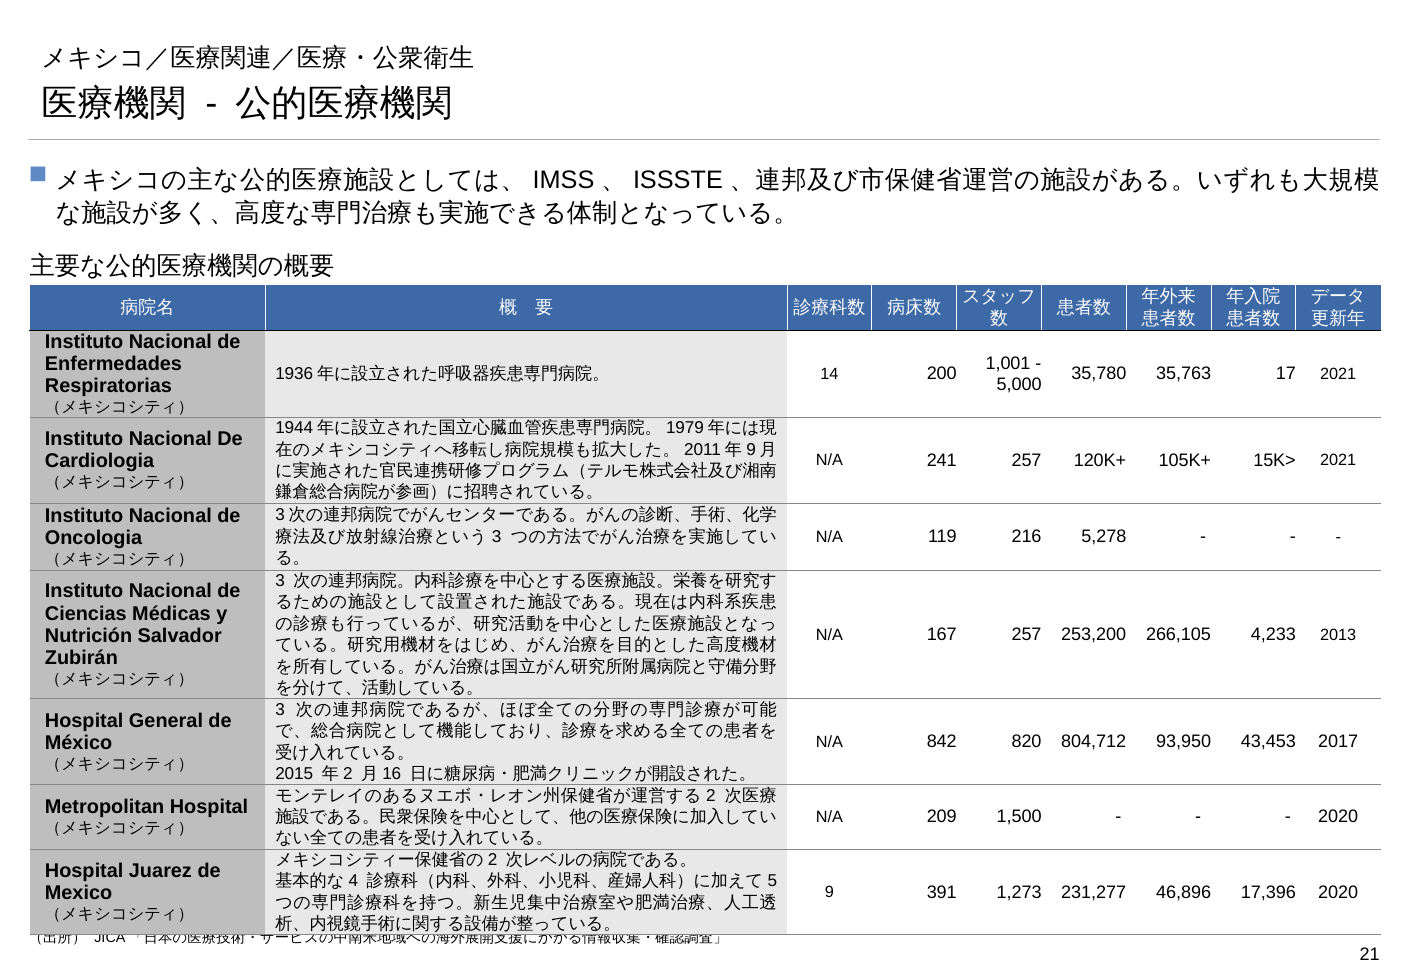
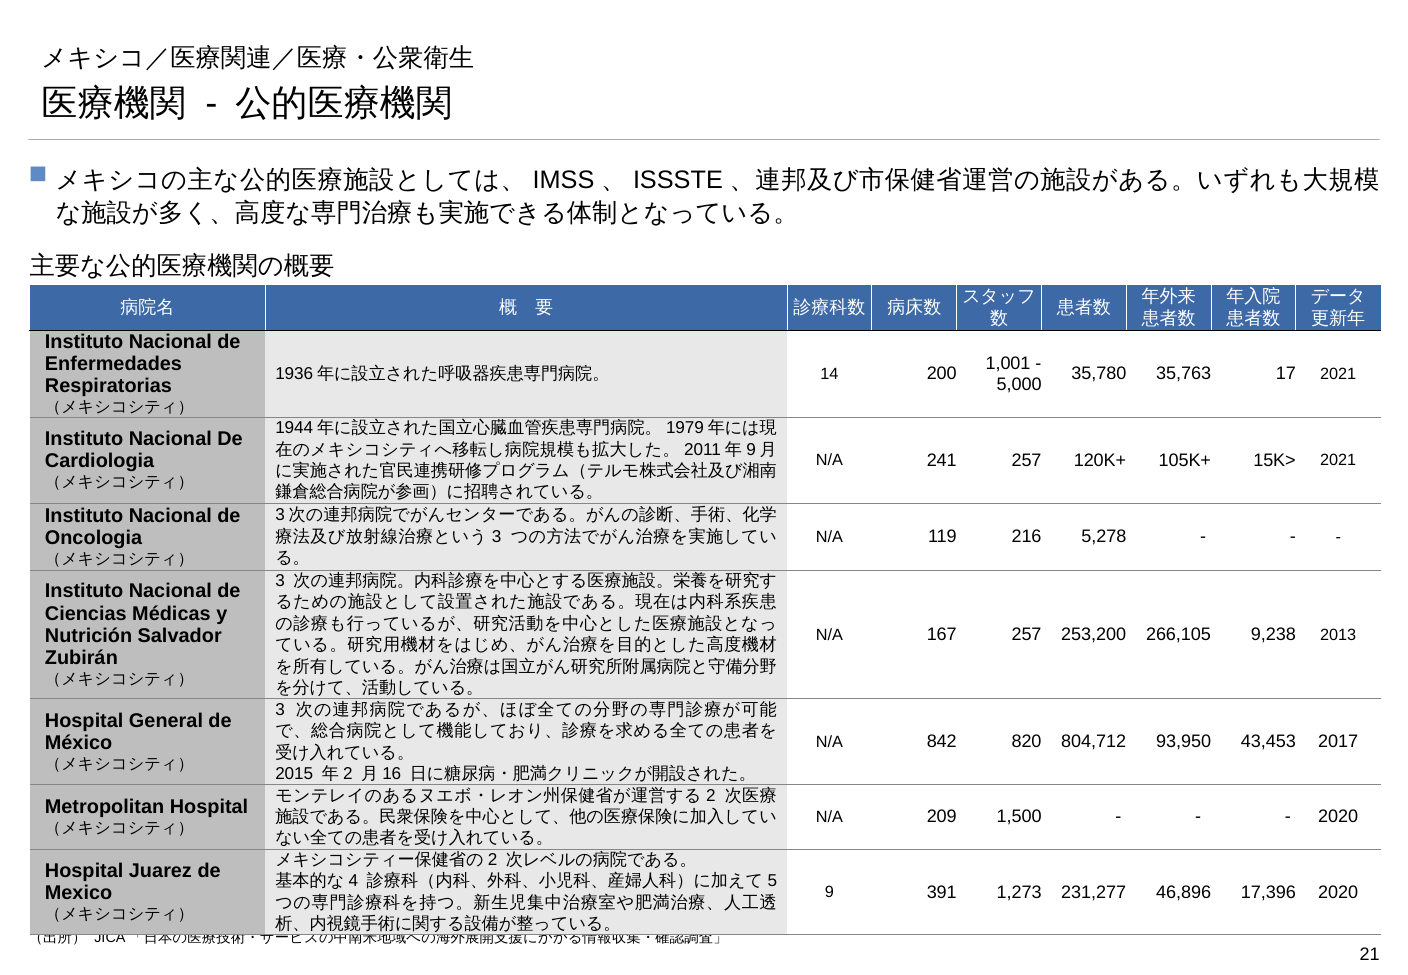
4,233: 4,233 -> 9,238
